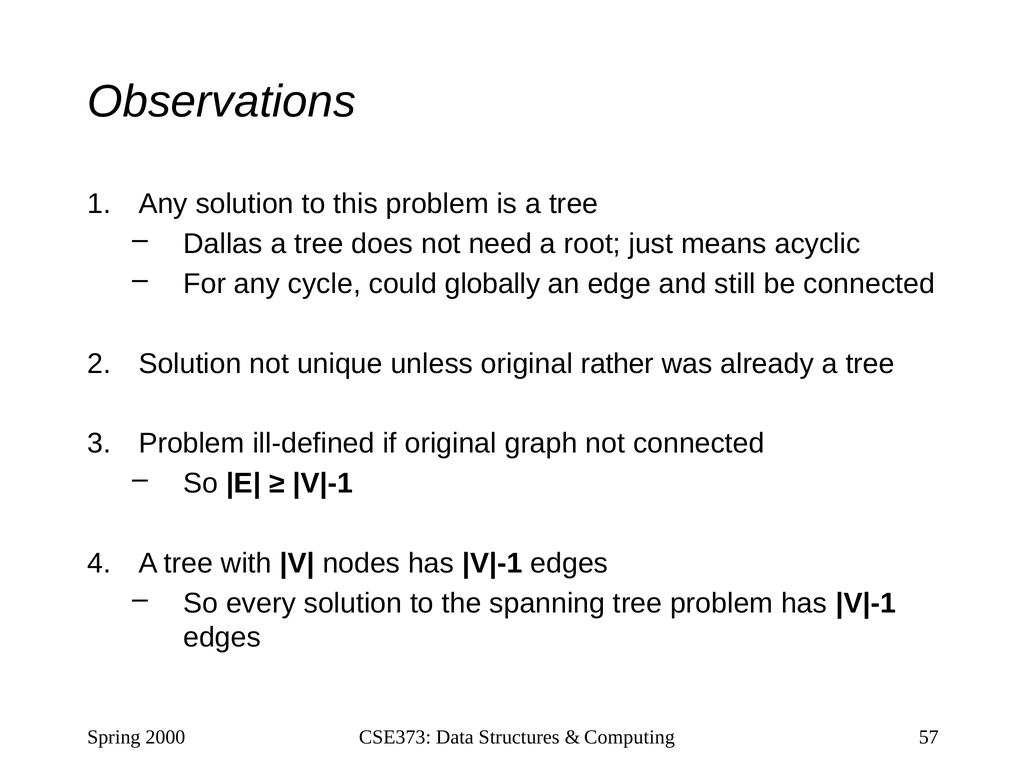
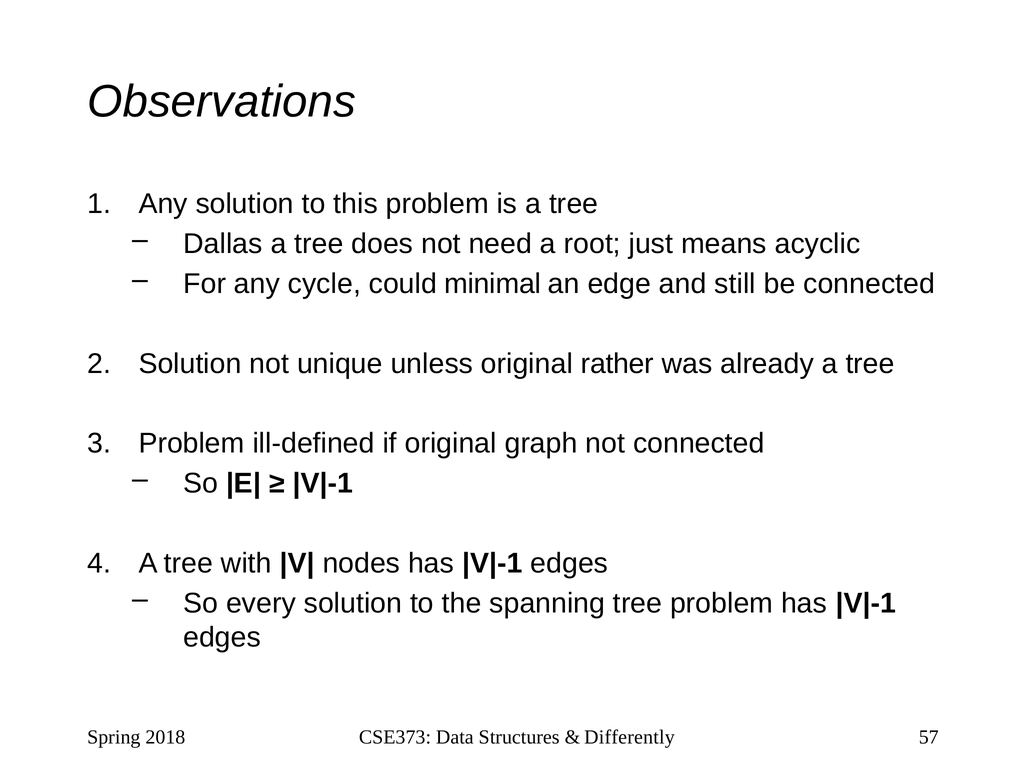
globally: globally -> minimal
2000: 2000 -> 2018
Computing: Computing -> Differently
